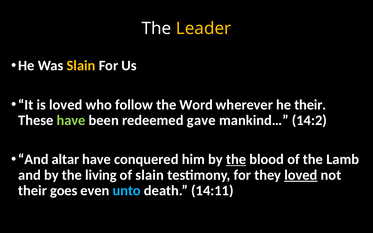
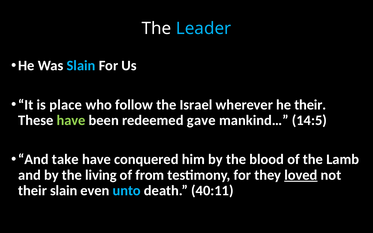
Leader colour: yellow -> light blue
Slain at (81, 66) colour: yellow -> light blue
is loved: loved -> place
Word: Word -> Israel
14:2: 14:2 -> 14:5
altar: altar -> take
the at (236, 159) underline: present -> none
of slain: slain -> from
their goes: goes -> slain
14:11: 14:11 -> 40:11
